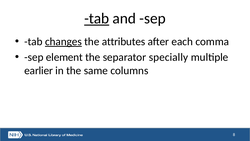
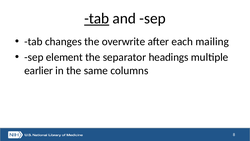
changes underline: present -> none
attributes: attributes -> overwrite
comma: comma -> mailing
specially: specially -> headings
